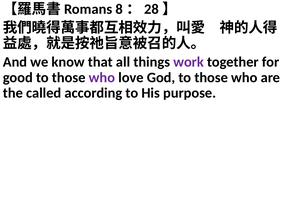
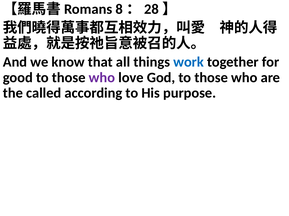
work colour: purple -> blue
